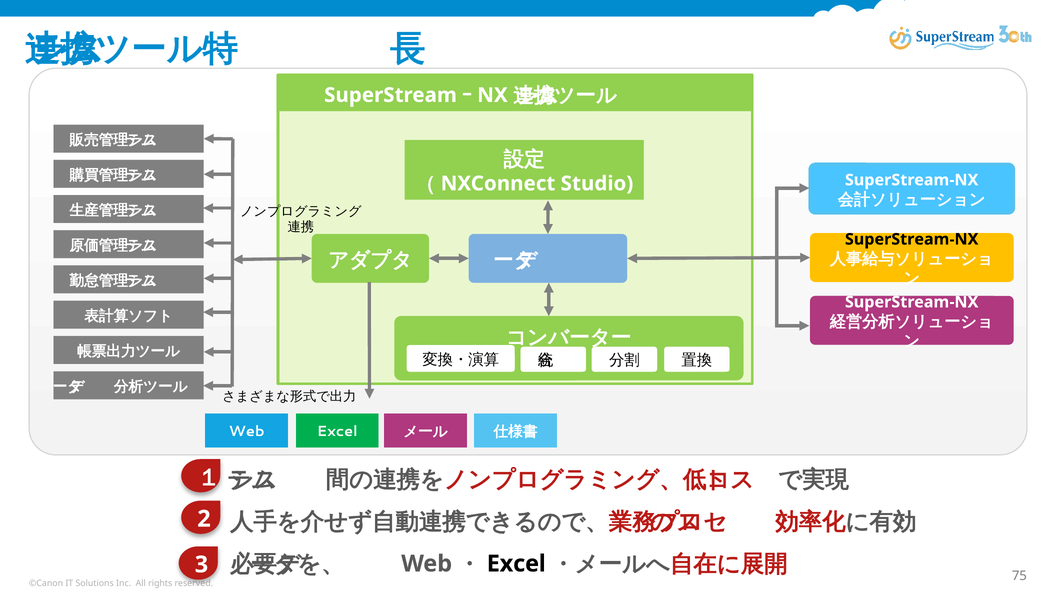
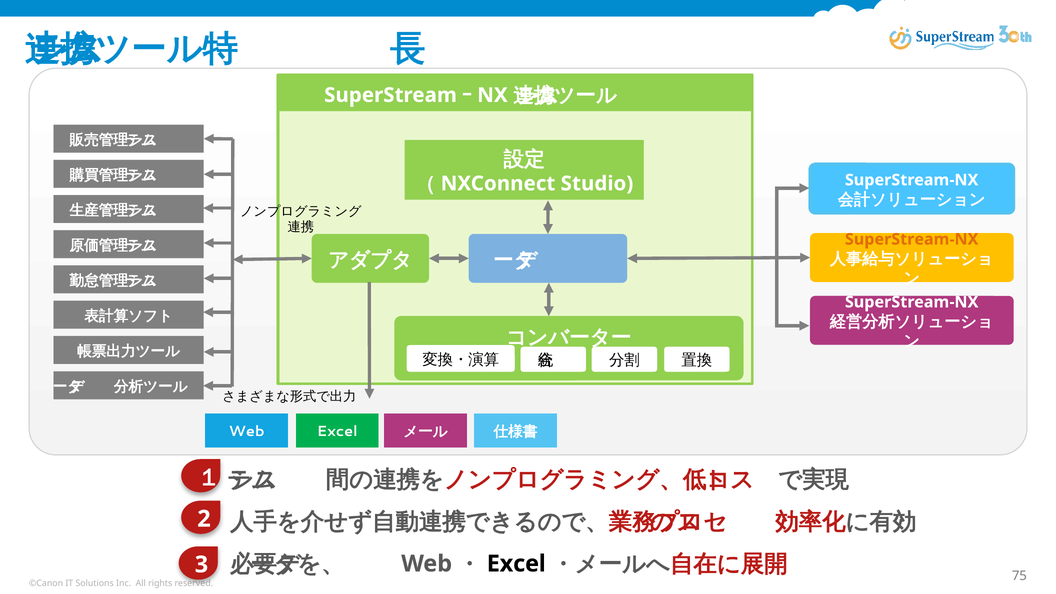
SuperStream-NX at (912, 239) colour: black -> orange
